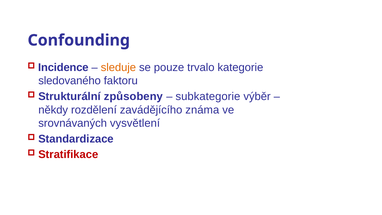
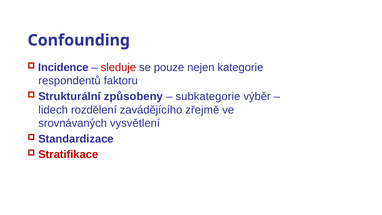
sleduje colour: orange -> red
trvalo: trvalo -> nejen
sledovaného: sledovaného -> respondentů
někdy: někdy -> lidech
známa: známa -> zřejmě
